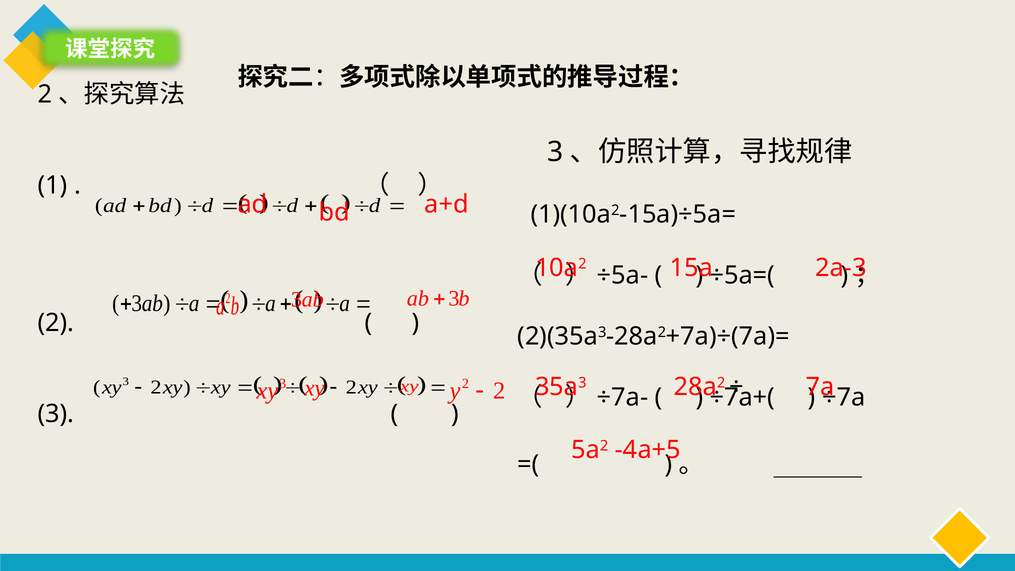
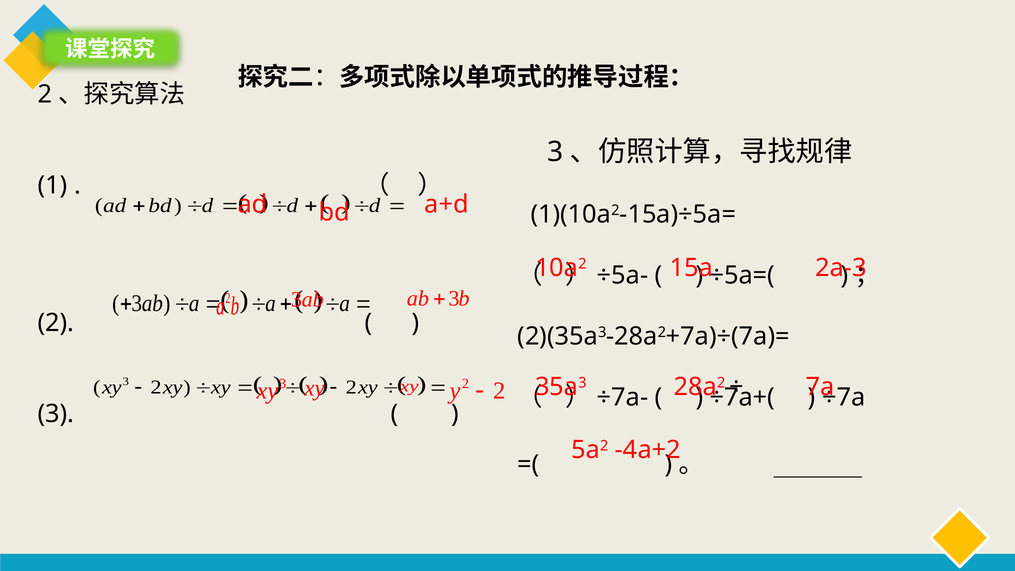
-4a+5: -4a+5 -> -4a+2
